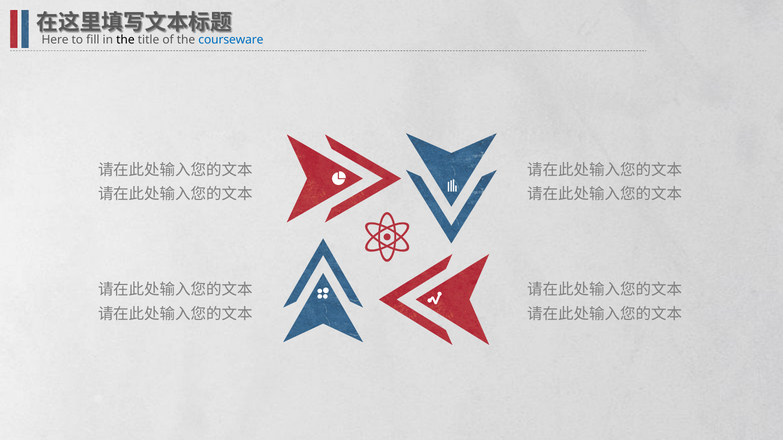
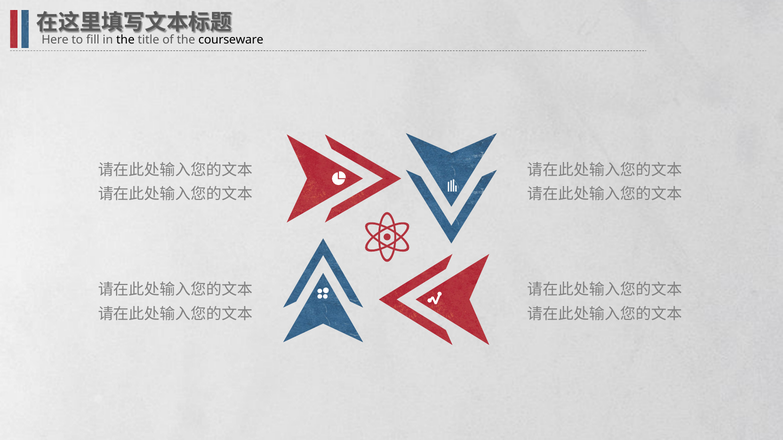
courseware colour: blue -> black
